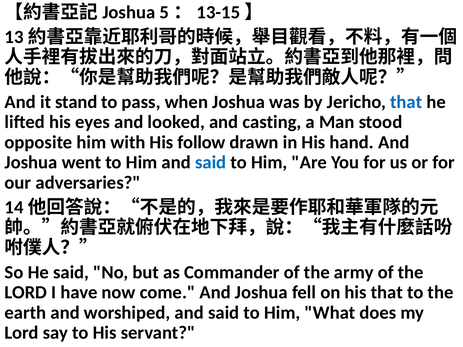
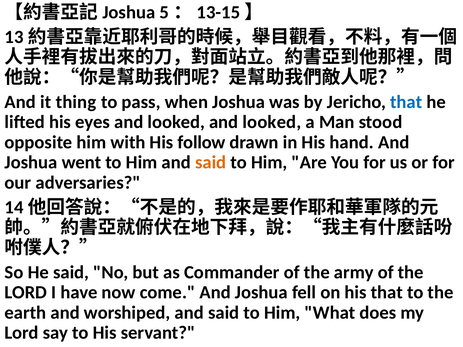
stand: stand -> thing
looked and casting: casting -> looked
said at (211, 163) colour: blue -> orange
